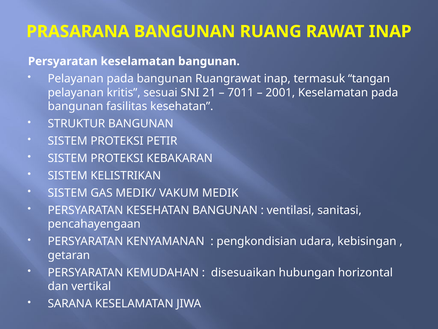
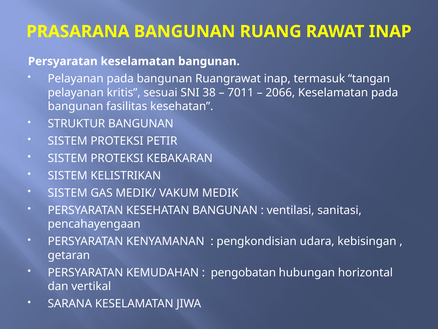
21: 21 -> 38
2001: 2001 -> 2066
disesuaikan: disesuaikan -> pengobatan
